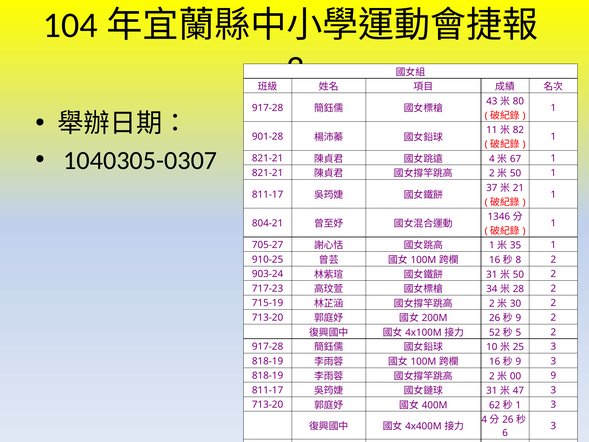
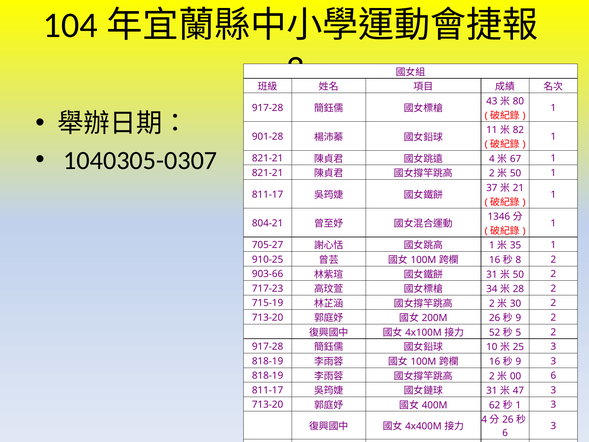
903-24: 903-24 -> 903-66
9 at (553, 375): 9 -> 6
